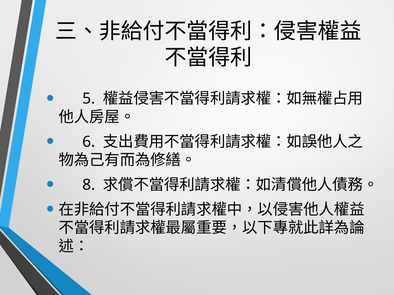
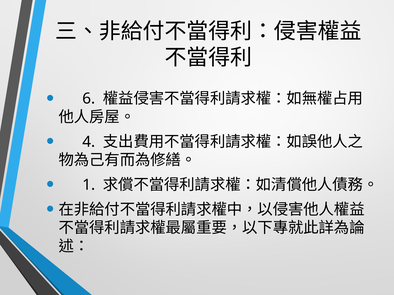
5: 5 -> 6
6: 6 -> 4
8: 8 -> 1
